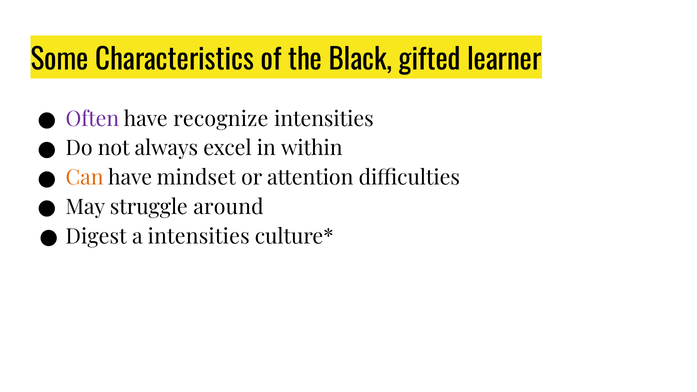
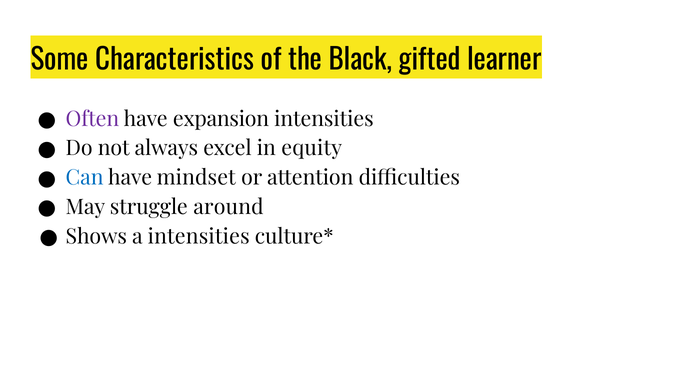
recognize: recognize -> expansion
within: within -> equity
Can colour: orange -> blue
Digest: Digest -> Shows
